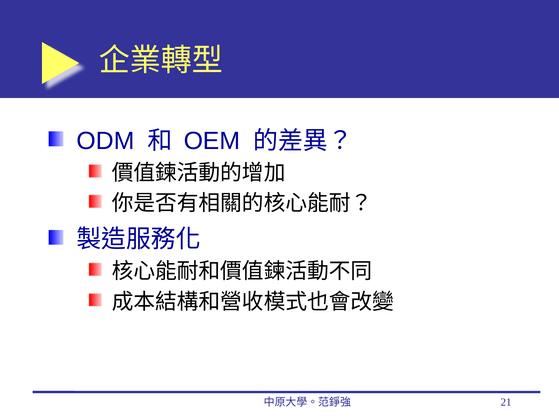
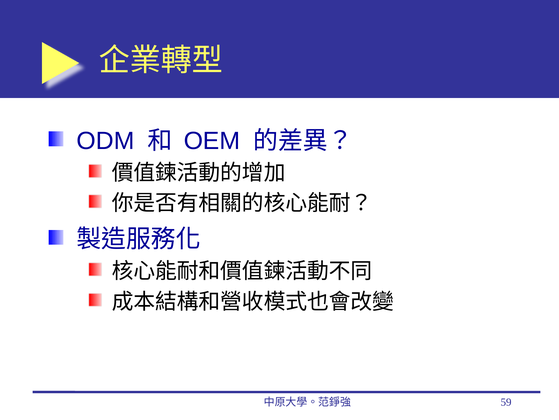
21: 21 -> 59
